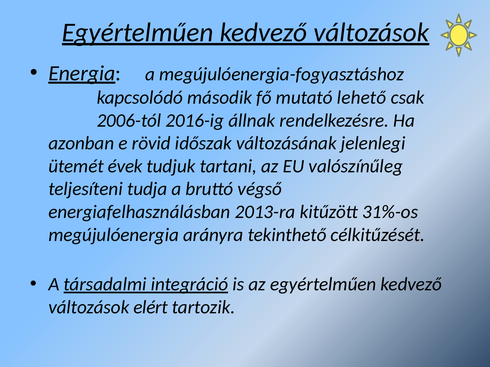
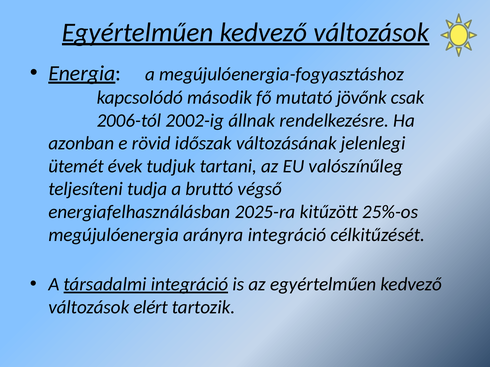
lehető: lehető -> jövőnk
2016-ig: 2016-ig -> 2002-ig
2013-ra: 2013-ra -> 2025-ra
31%-os: 31%-os -> 25%-os
arányra tekinthető: tekinthető -> integráció
